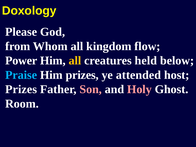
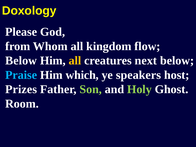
Power at (21, 61): Power -> Below
held: held -> next
Him prizes: prizes -> which
attended: attended -> speakers
Son colour: pink -> light green
Holy colour: pink -> light green
